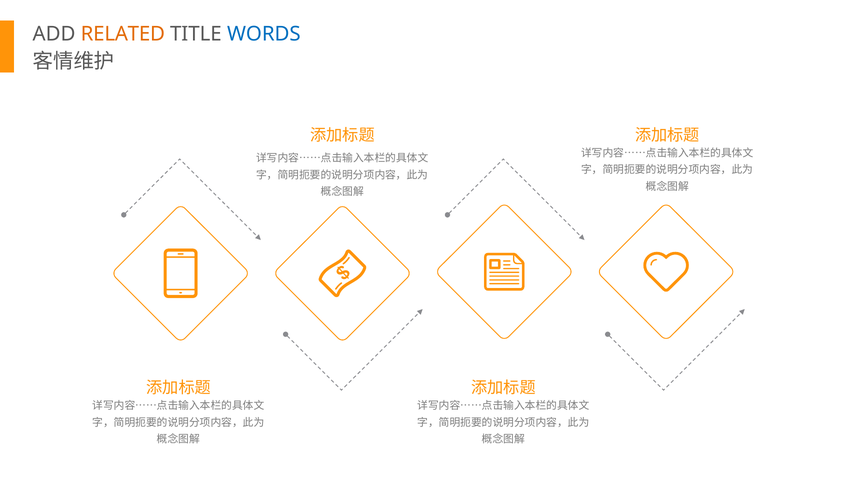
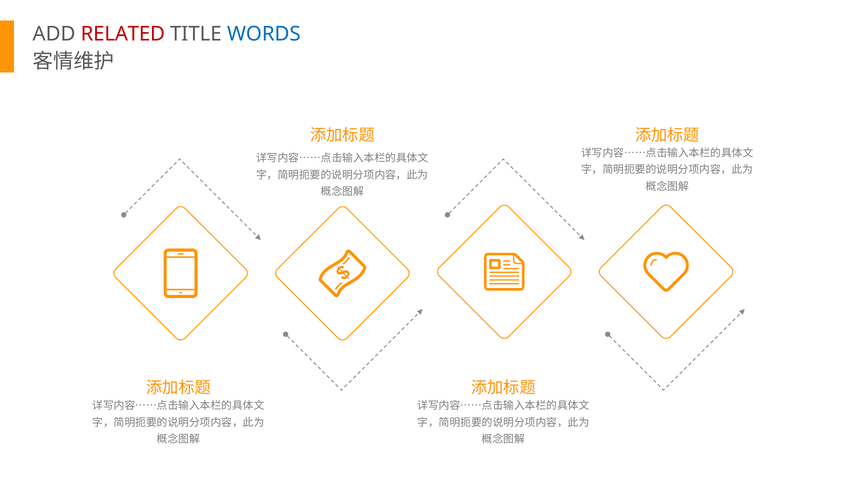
RELATED colour: orange -> red
